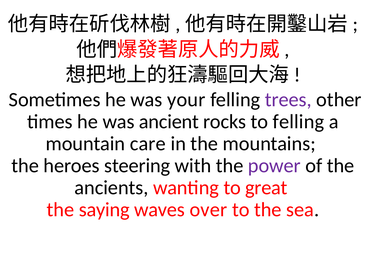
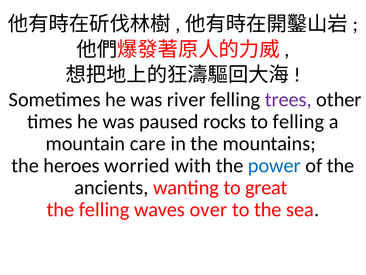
your: your -> river
ancient: ancient -> paused
steering: steering -> worried
power colour: purple -> blue
the saying: saying -> felling
